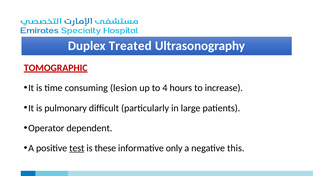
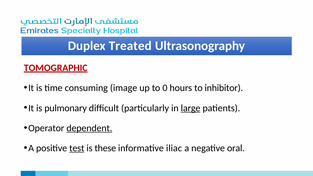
lesion: lesion -> image
4: 4 -> 0
increase: increase -> inhibitor
large underline: none -> present
dependent underline: none -> present
only: only -> iliac
this: this -> oral
